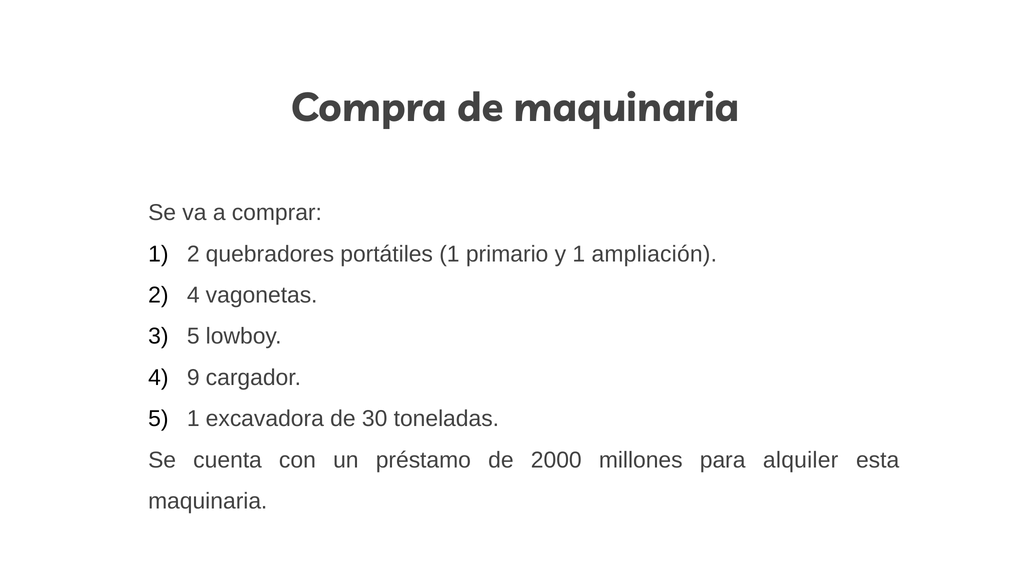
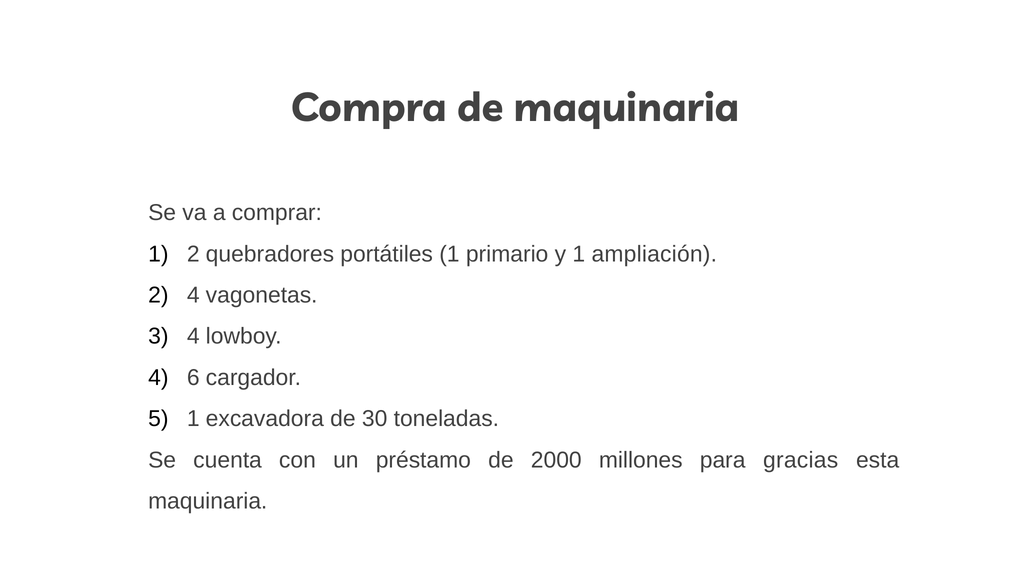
5 at (193, 336): 5 -> 4
9: 9 -> 6
alquiler: alquiler -> gracias
